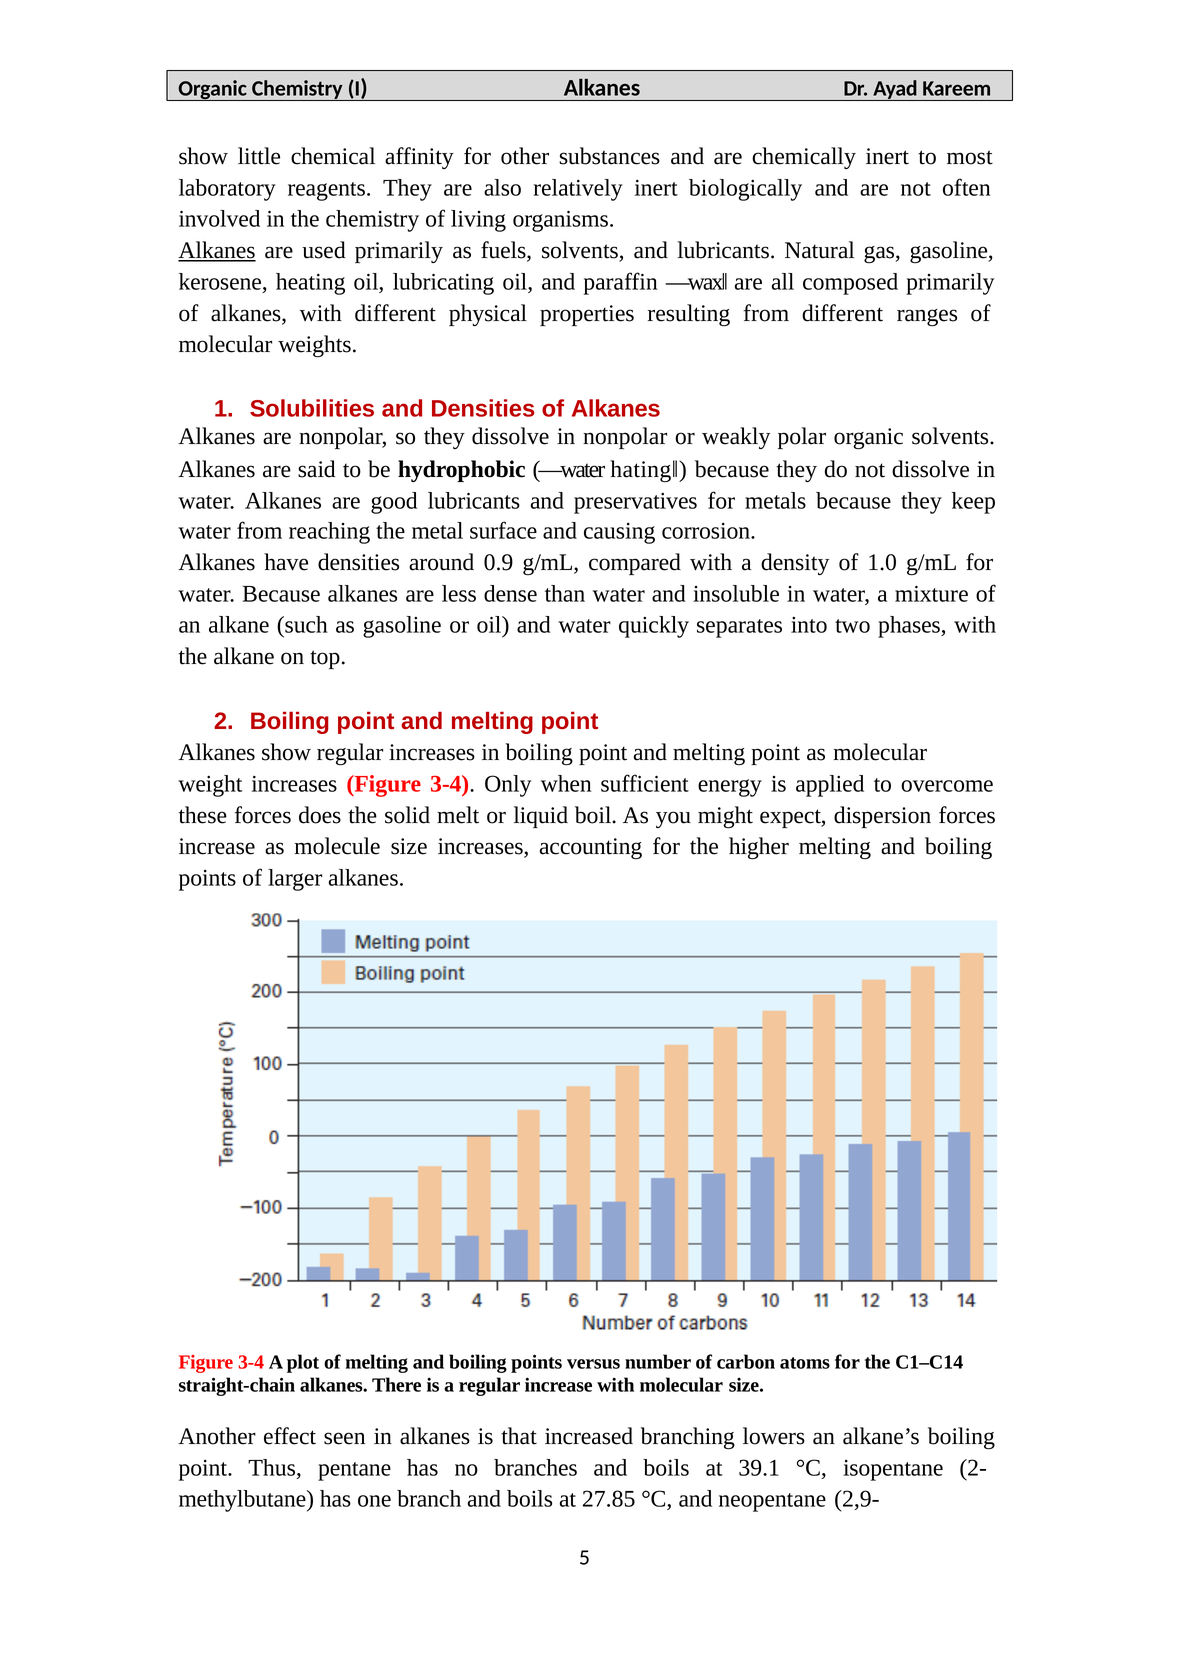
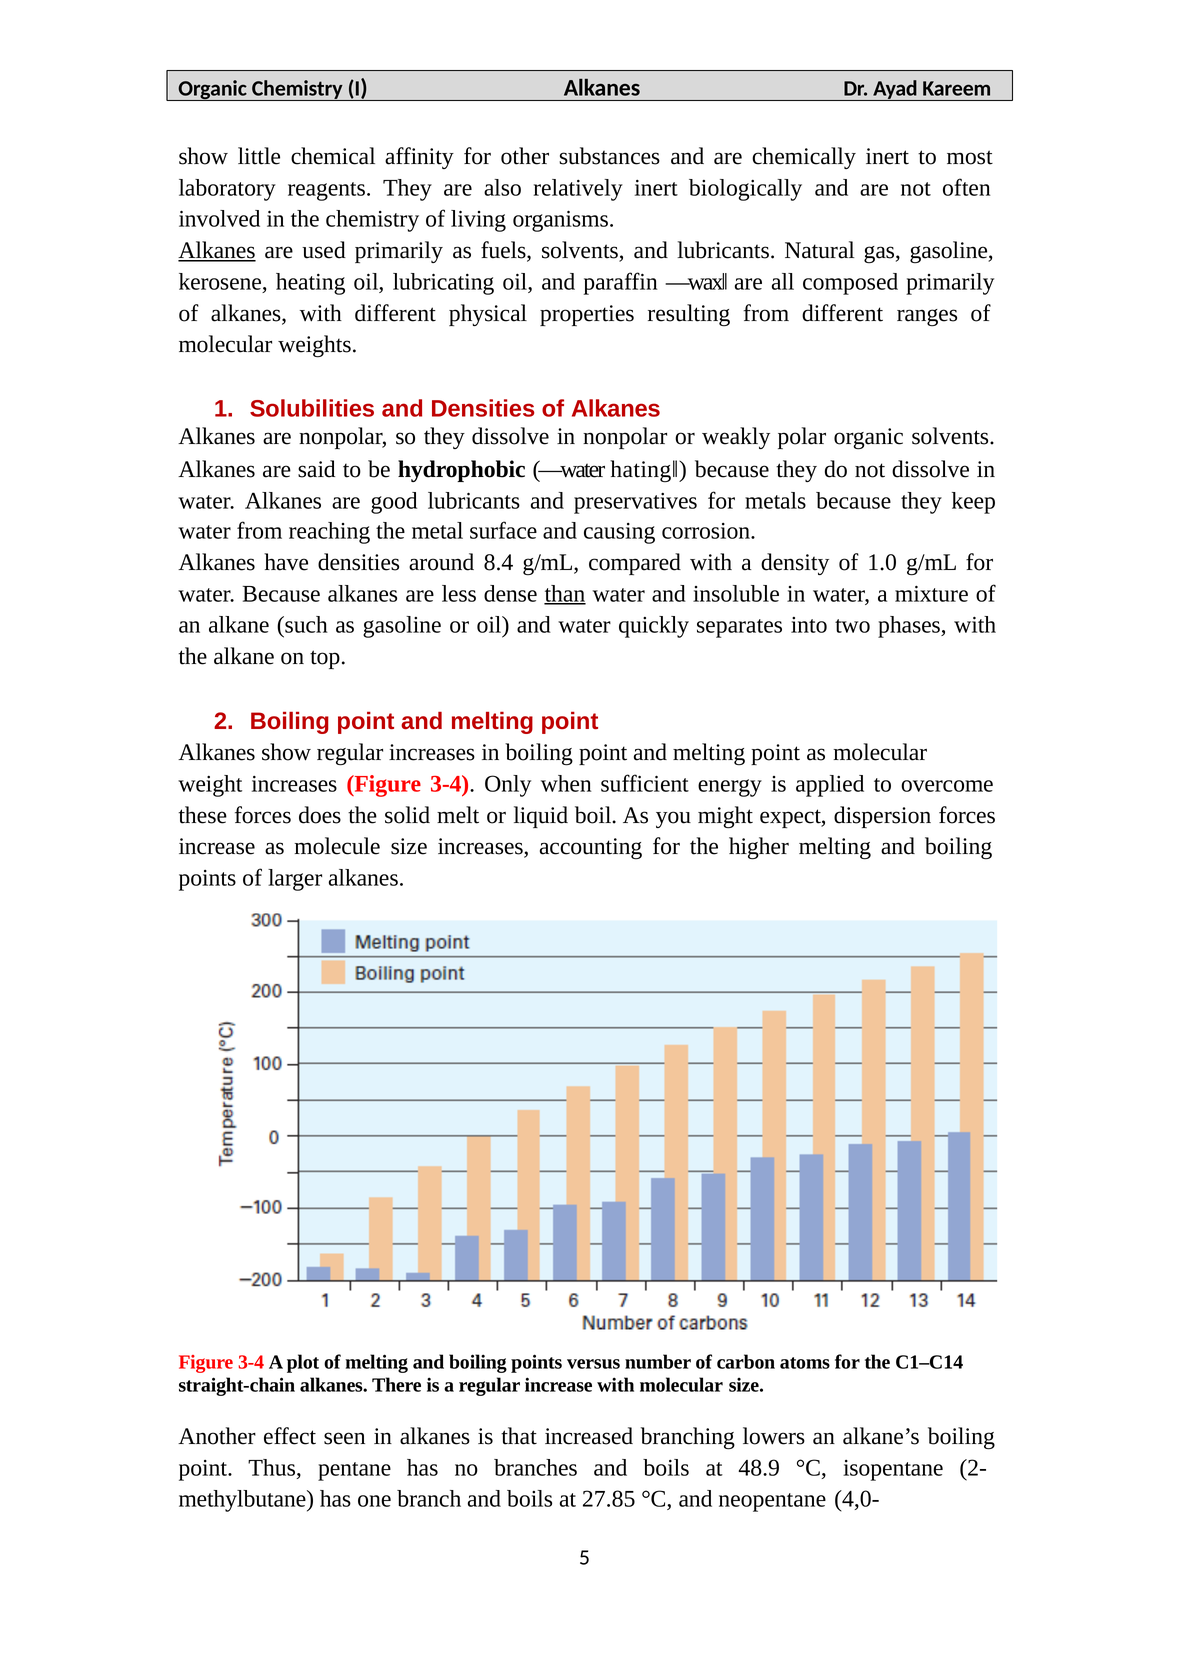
0.9: 0.9 -> 8.4
than underline: none -> present
39.1: 39.1 -> 48.9
2,9-: 2,9- -> 4,0-
